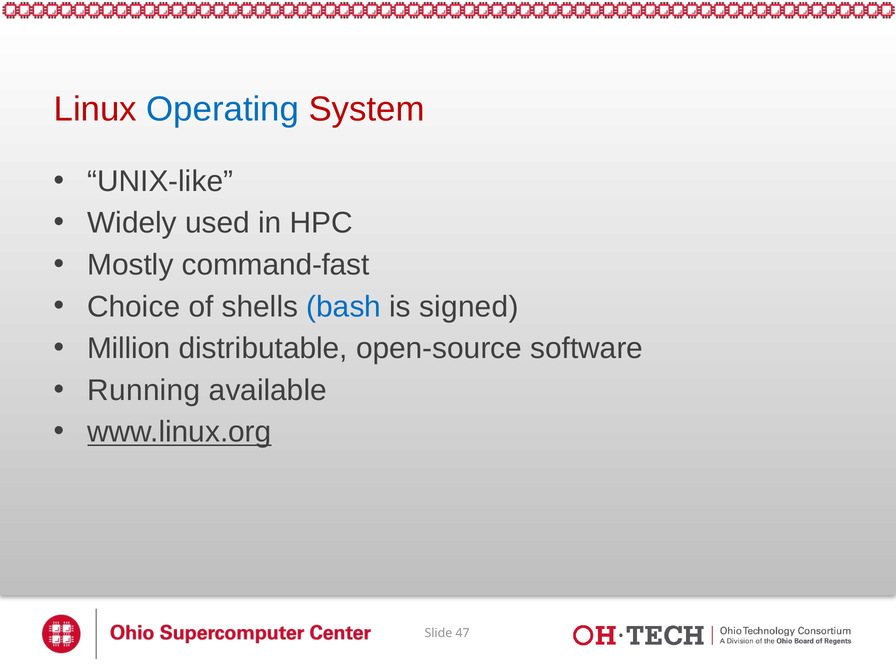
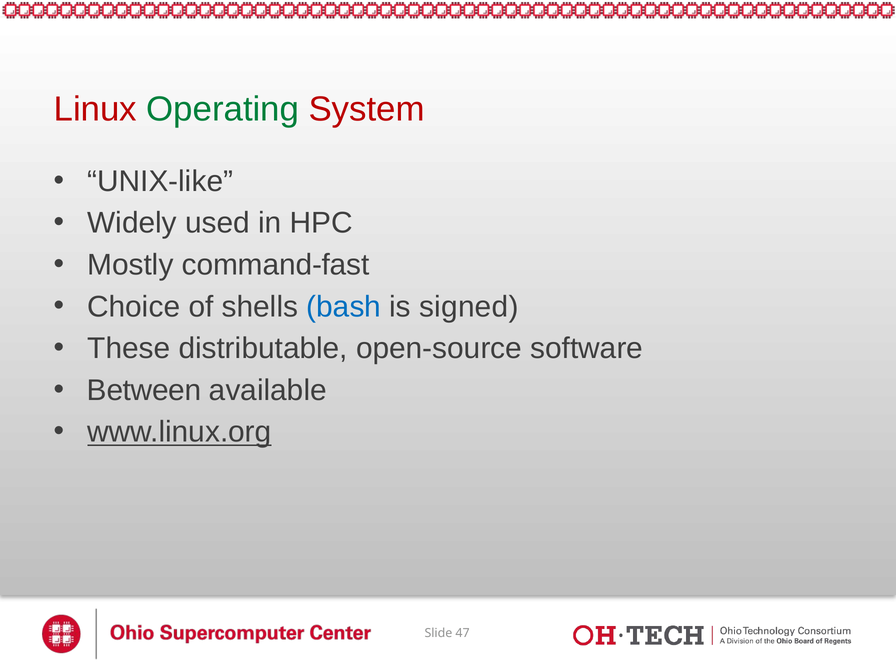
Operating colour: blue -> green
Million: Million -> These
Running: Running -> Between
